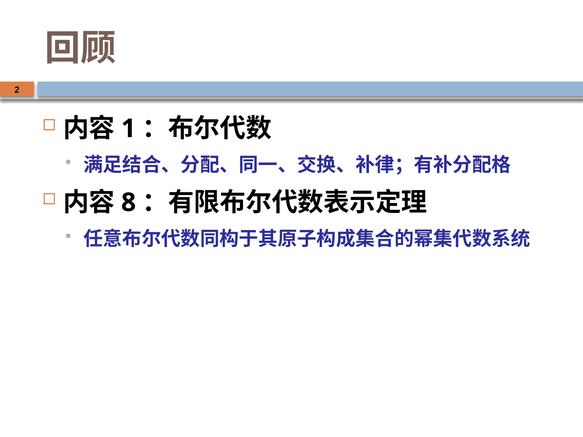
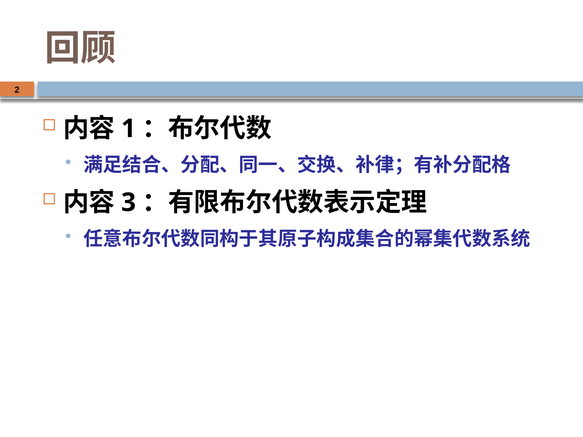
8: 8 -> 3
